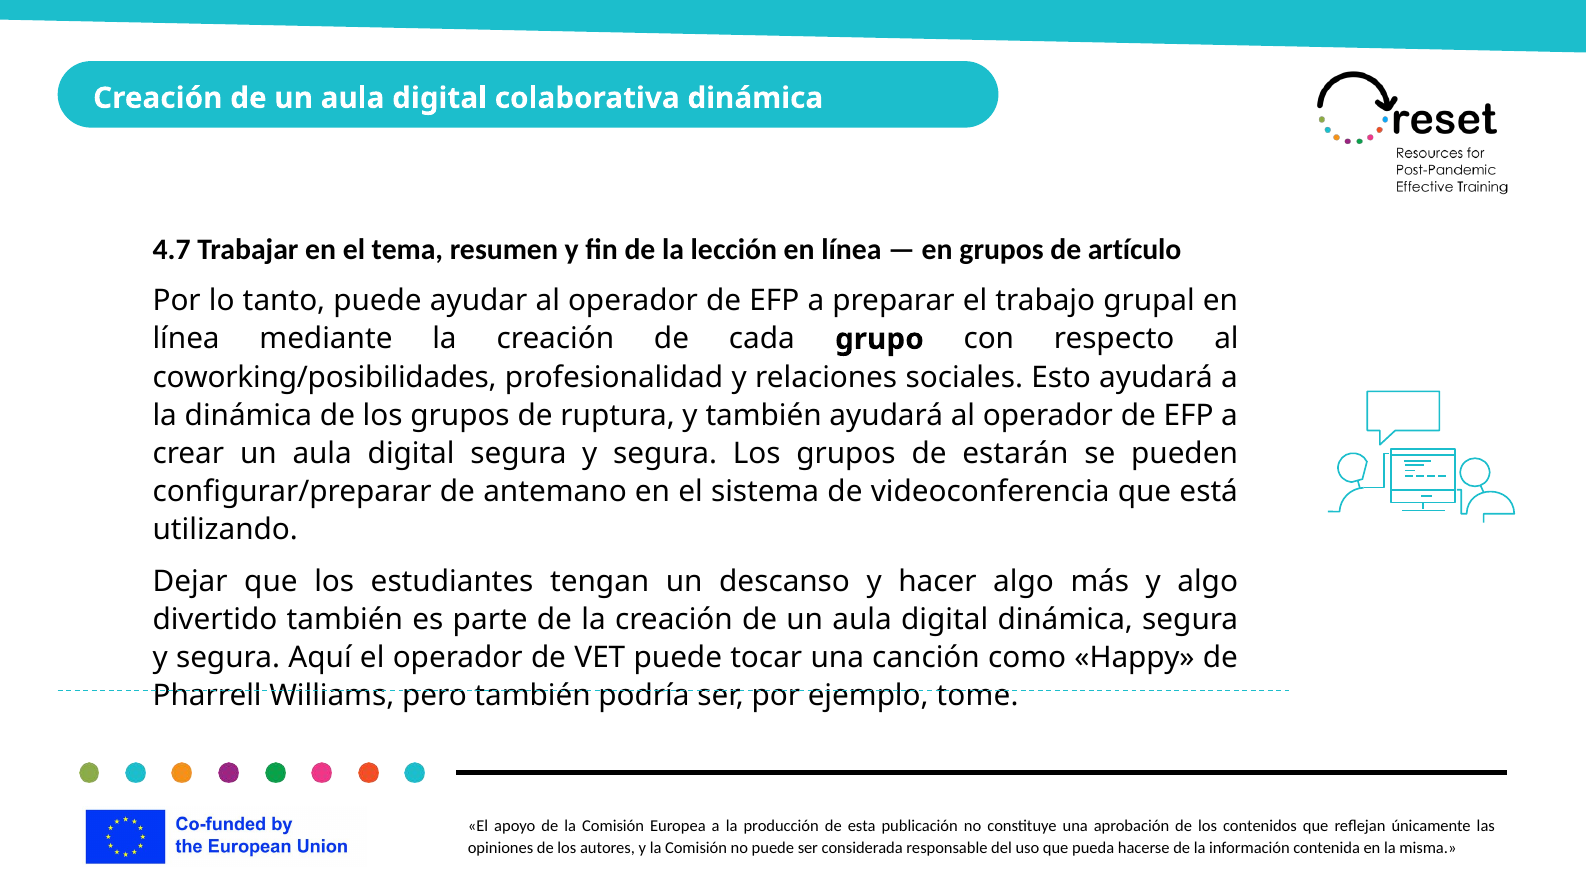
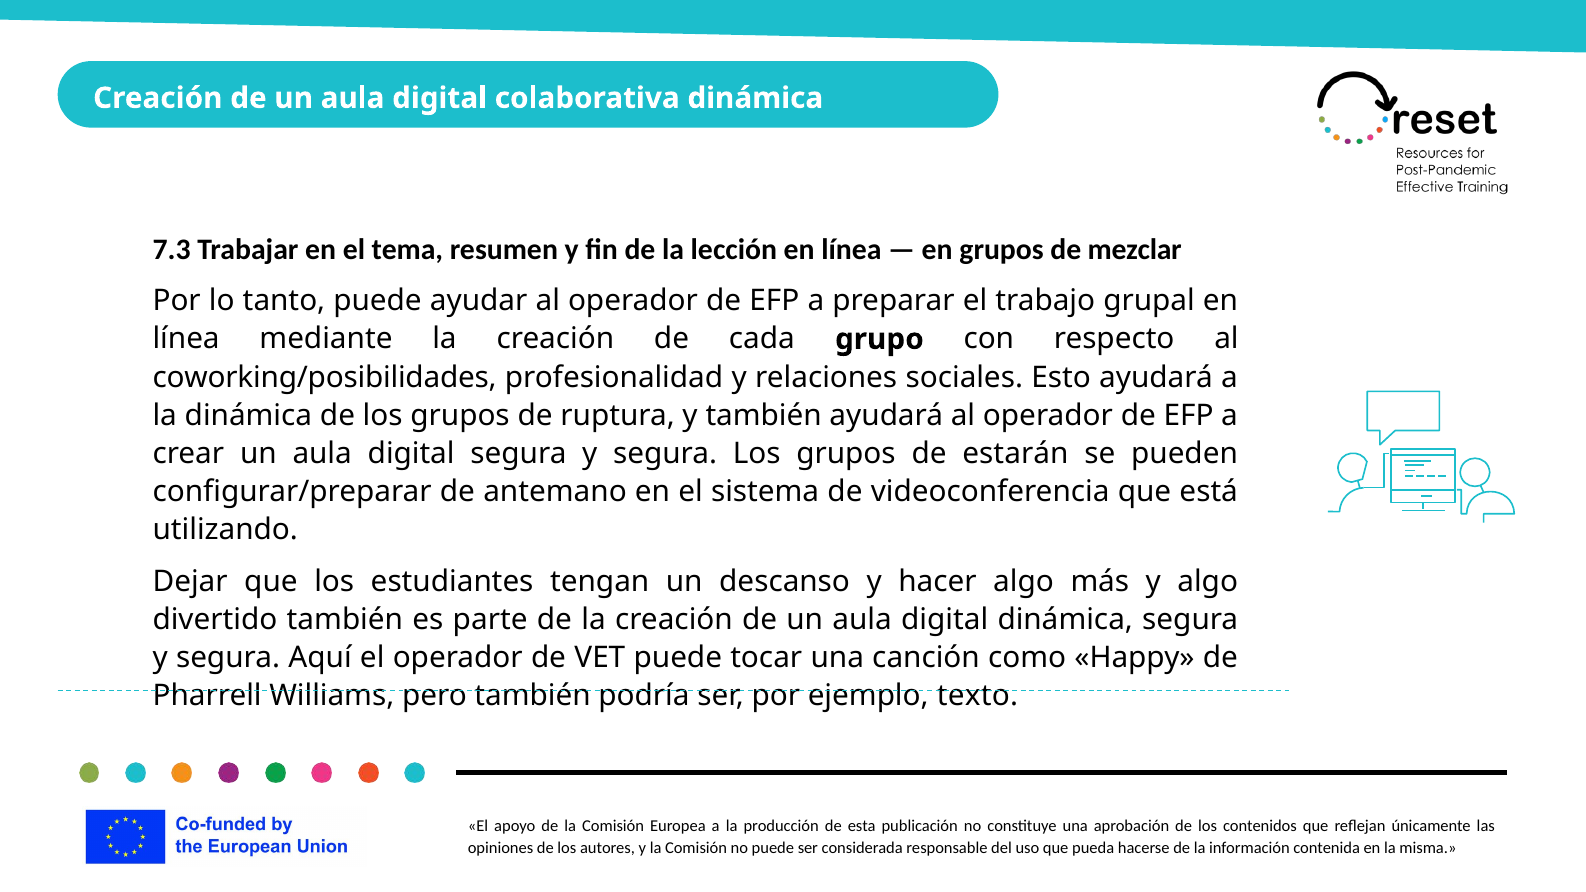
4.7: 4.7 -> 7.3
artículo: artículo -> mezclar
tome: tome -> texto
